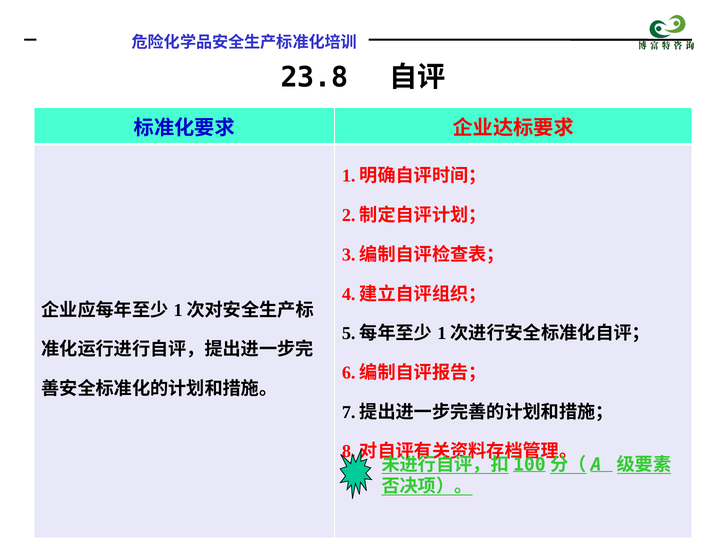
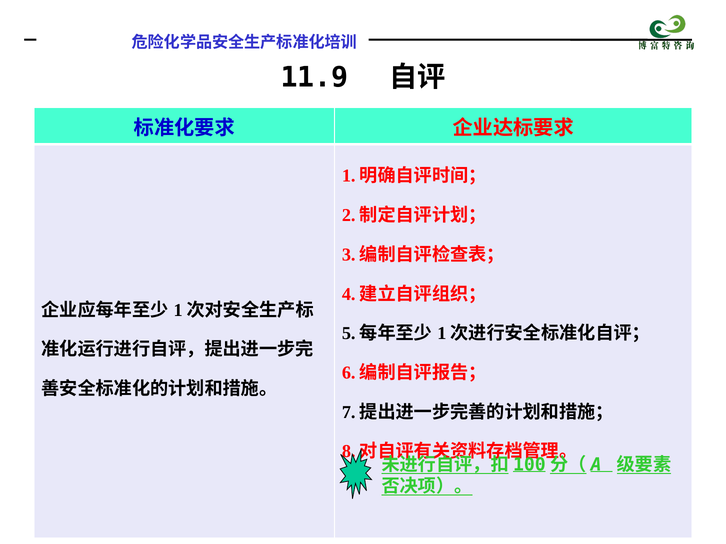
23.8: 23.8 -> 11.9
